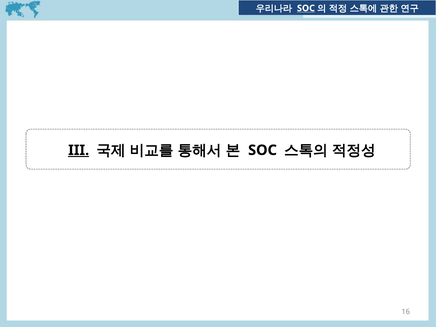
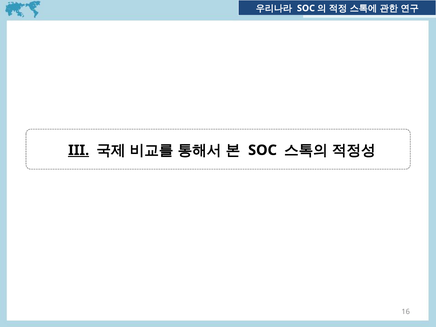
SOC at (306, 8) underline: present -> none
